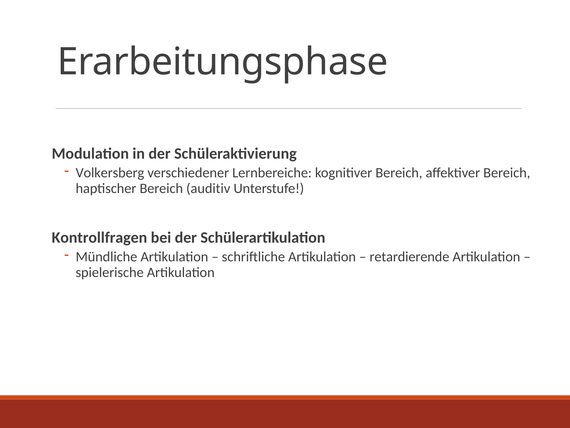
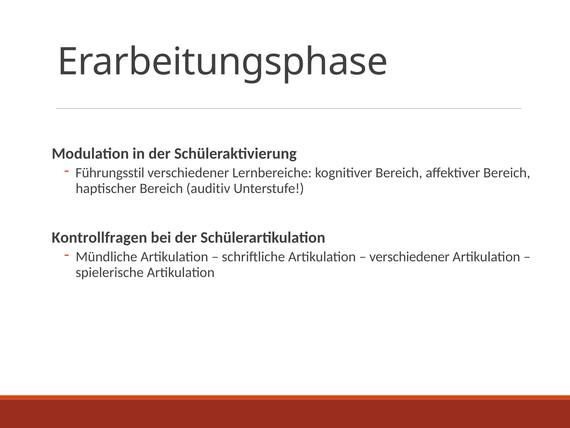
Volkersberg: Volkersberg -> Führungsstil
retardierende at (409, 257): retardierende -> verschiedener
